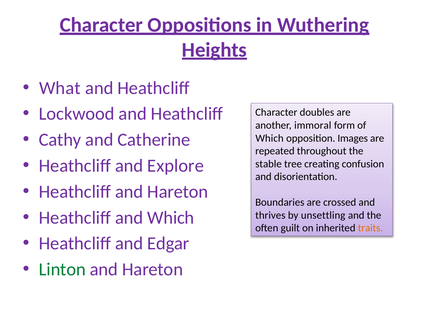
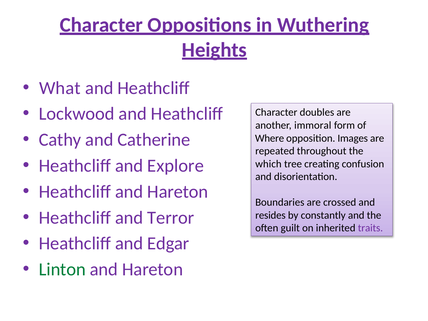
Which at (270, 138): Which -> Where
stable: stable -> which
and Which: Which -> Terror
thrives: thrives -> resides
unsettling: unsettling -> constantly
traits colour: orange -> purple
